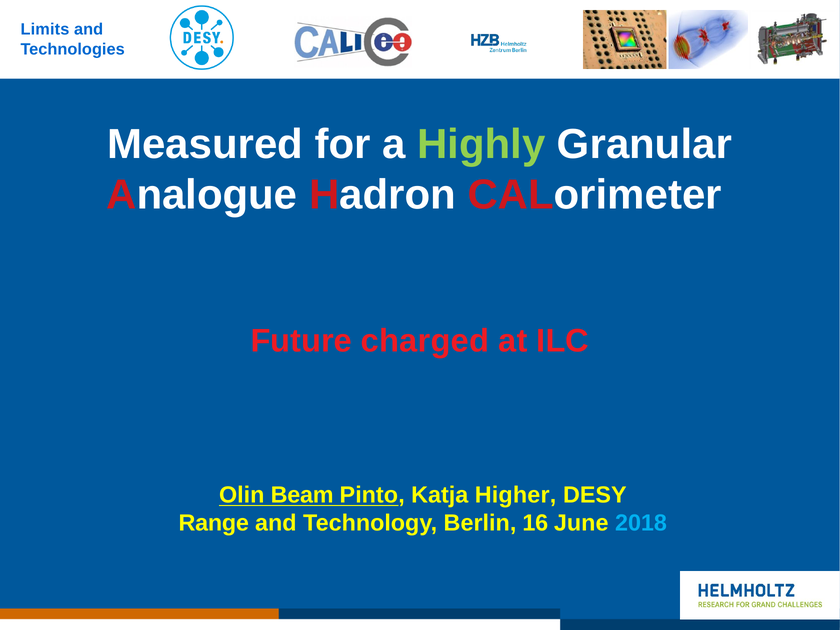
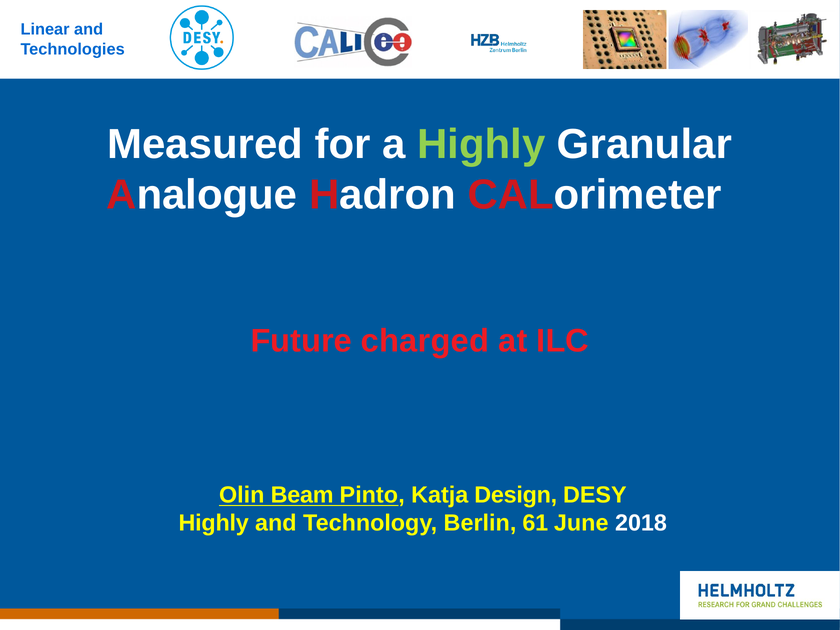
Limits: Limits -> Linear
Higher: Higher -> Design
Range at (214, 523): Range -> Highly
16: 16 -> 61
2018 colour: light blue -> white
